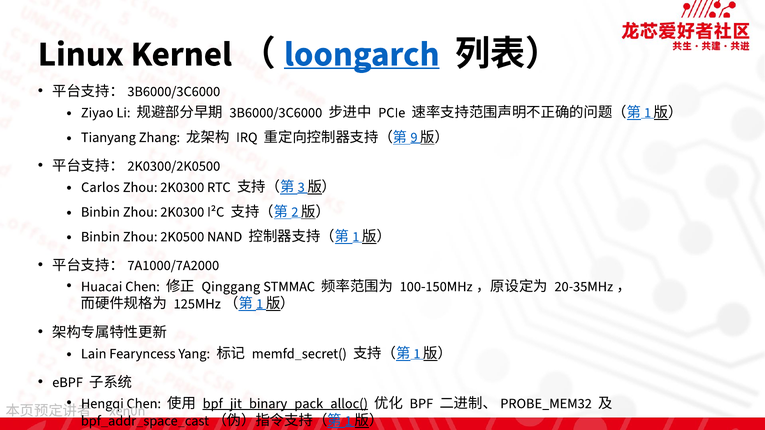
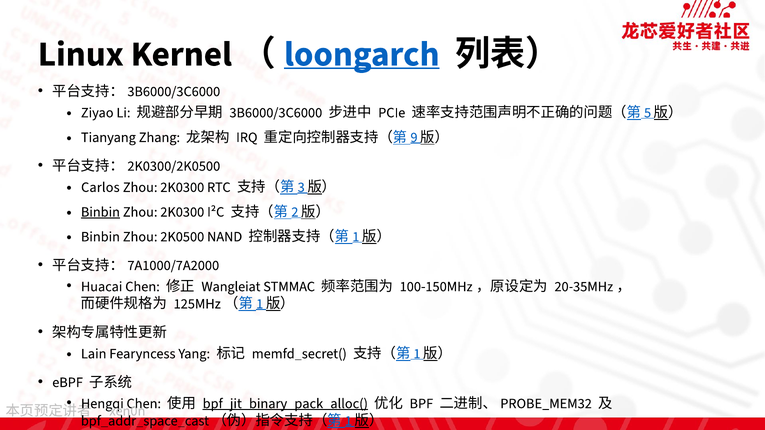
1 at (648, 113): 1 -> 5
Binbin at (100, 212) underline: none -> present
Qinggang: Qinggang -> Wangleiat
